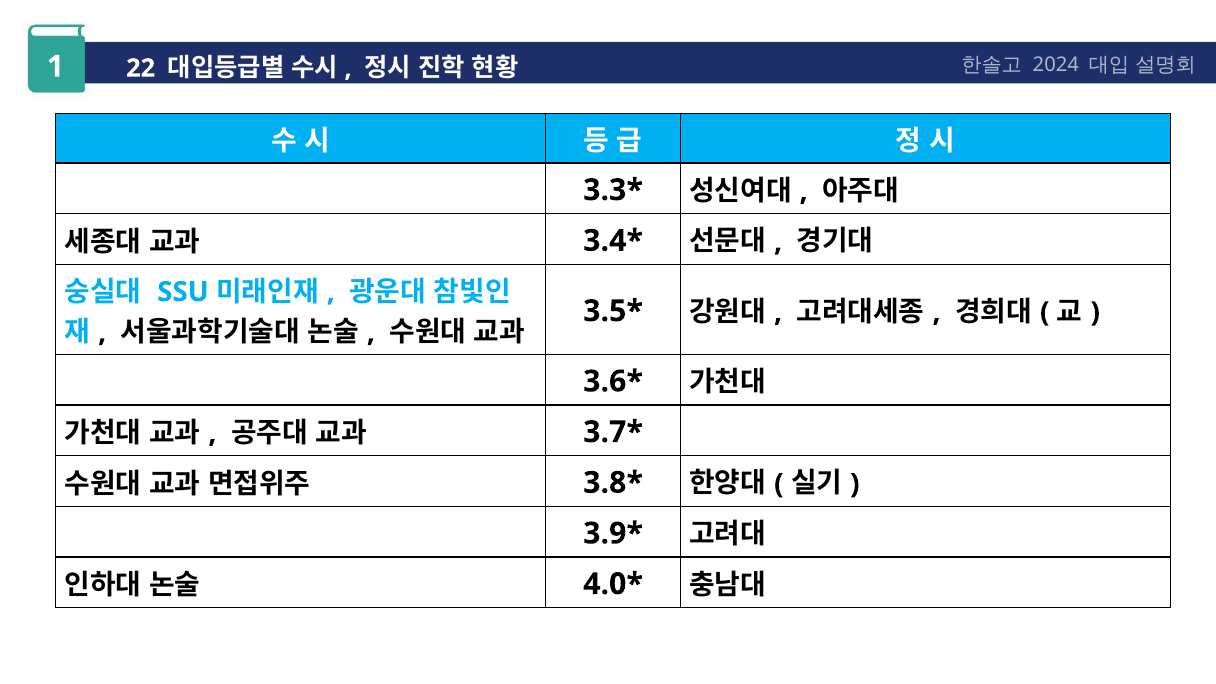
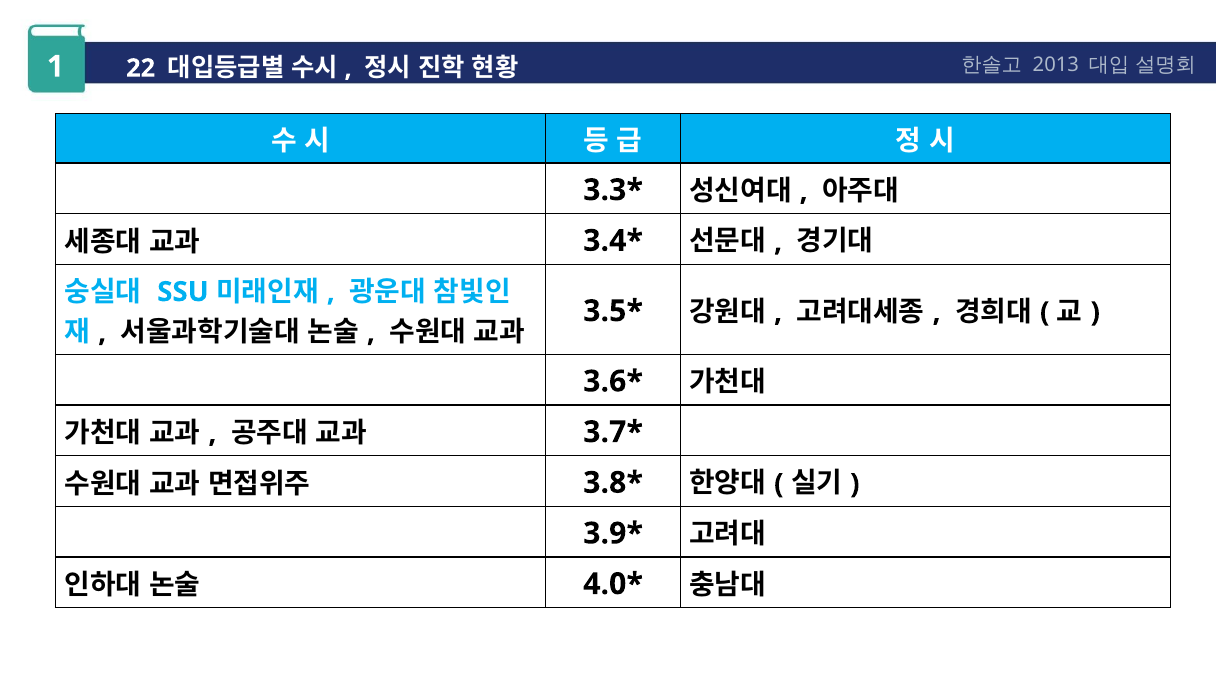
2024: 2024 -> 2013
